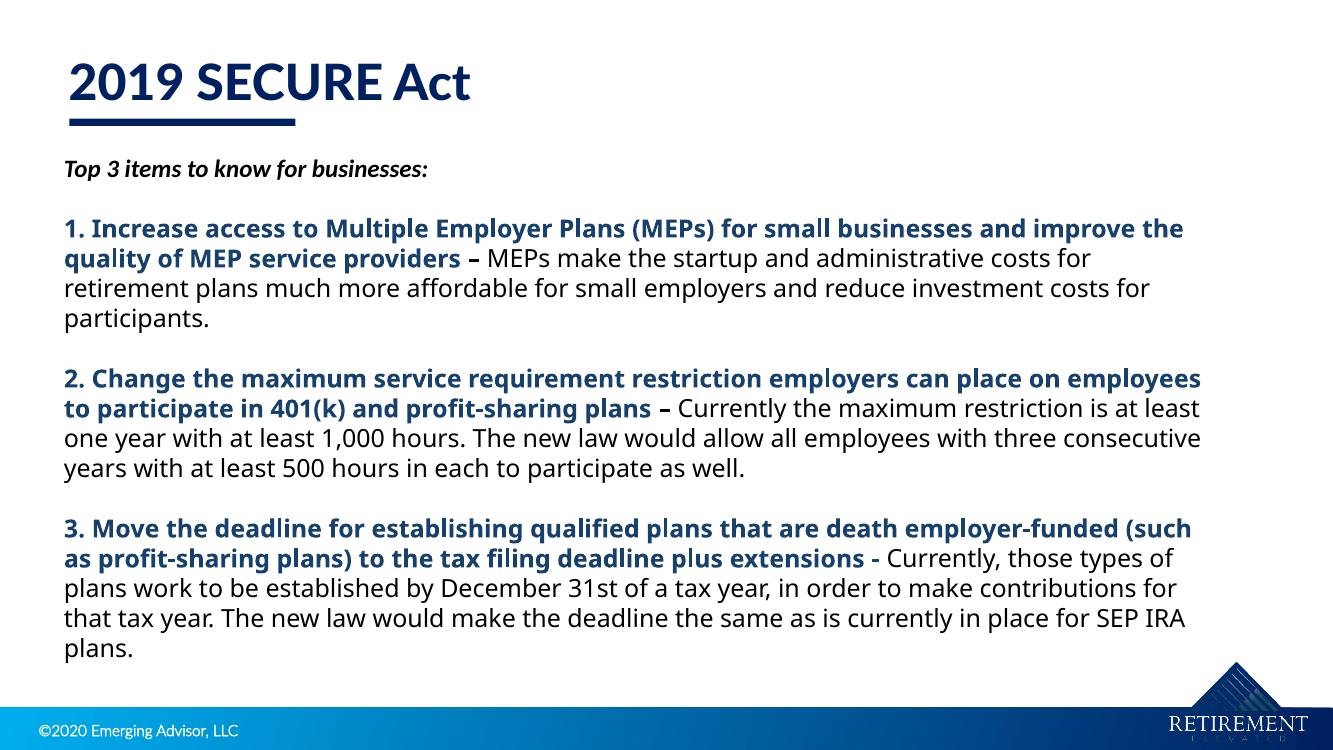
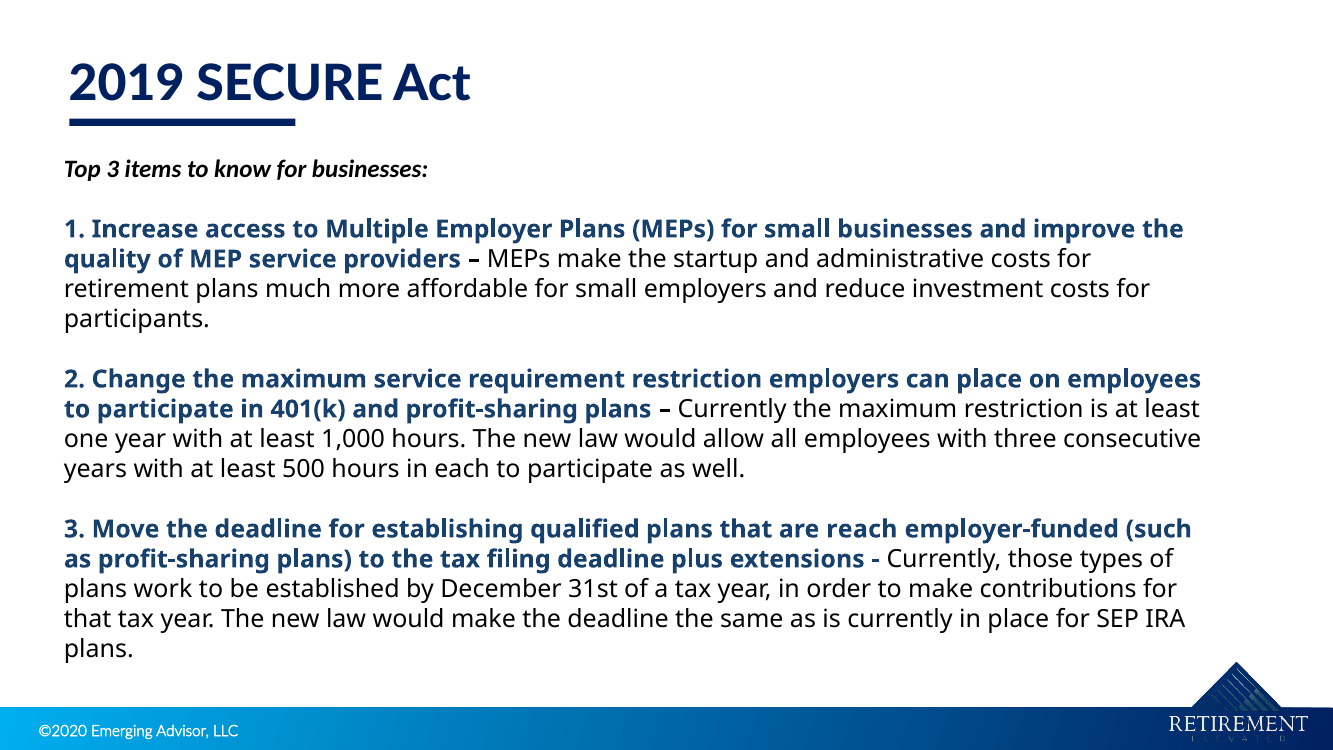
death: death -> reach
